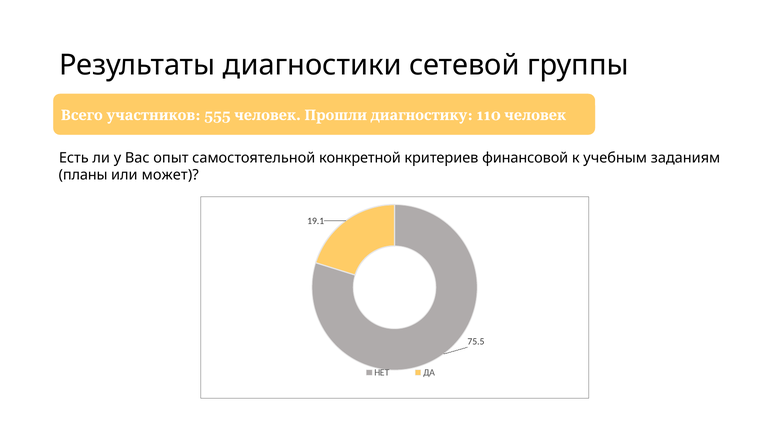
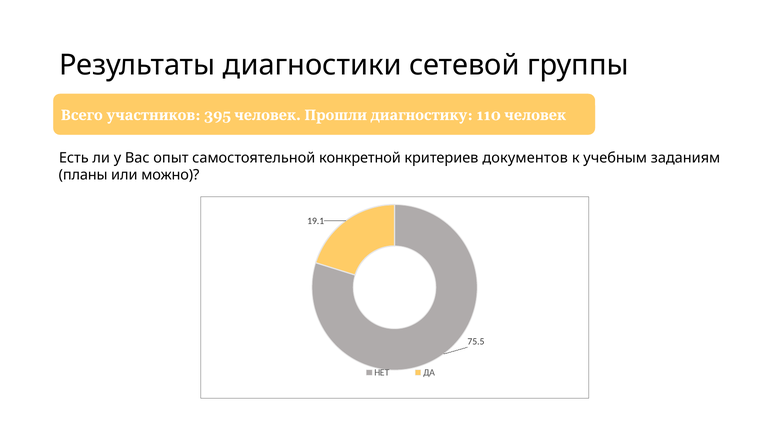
555: 555 -> 395
финансовой: финансовой -> документов
может: может -> можно
